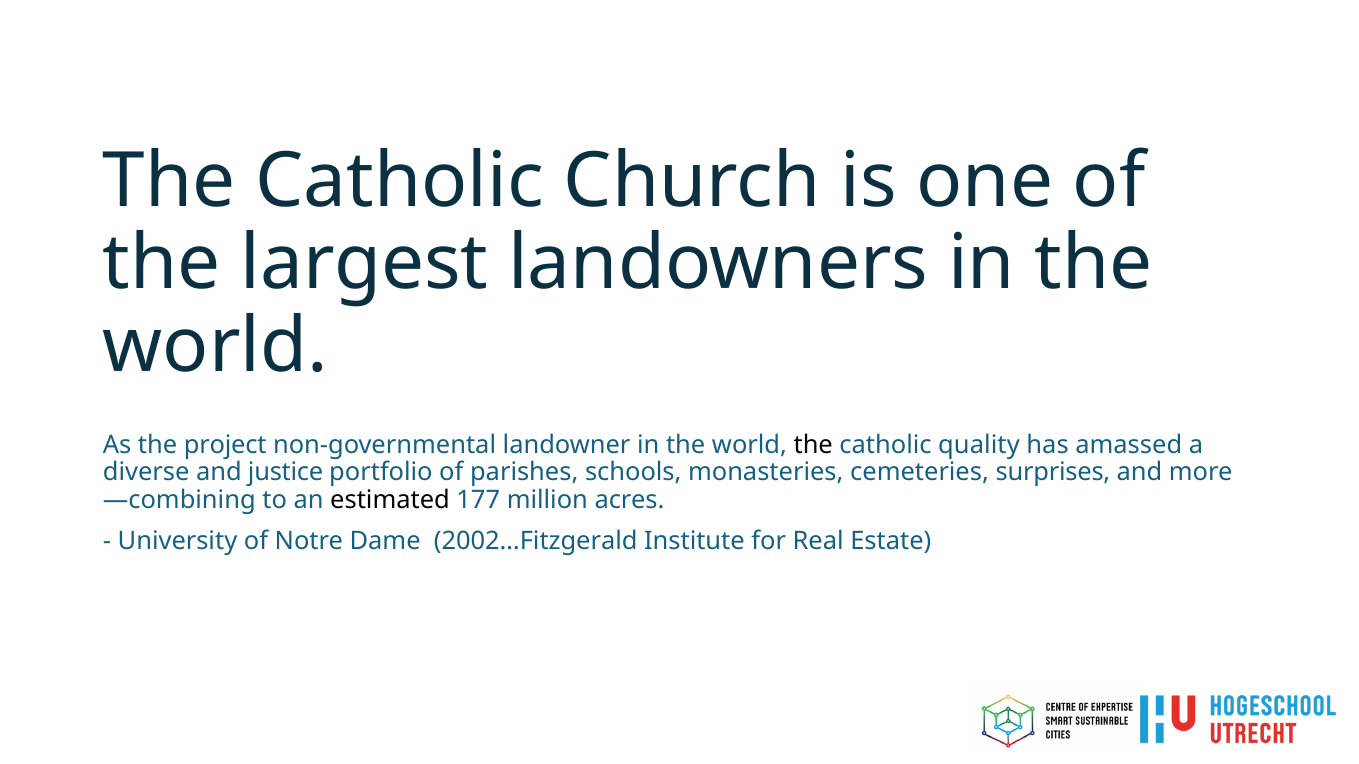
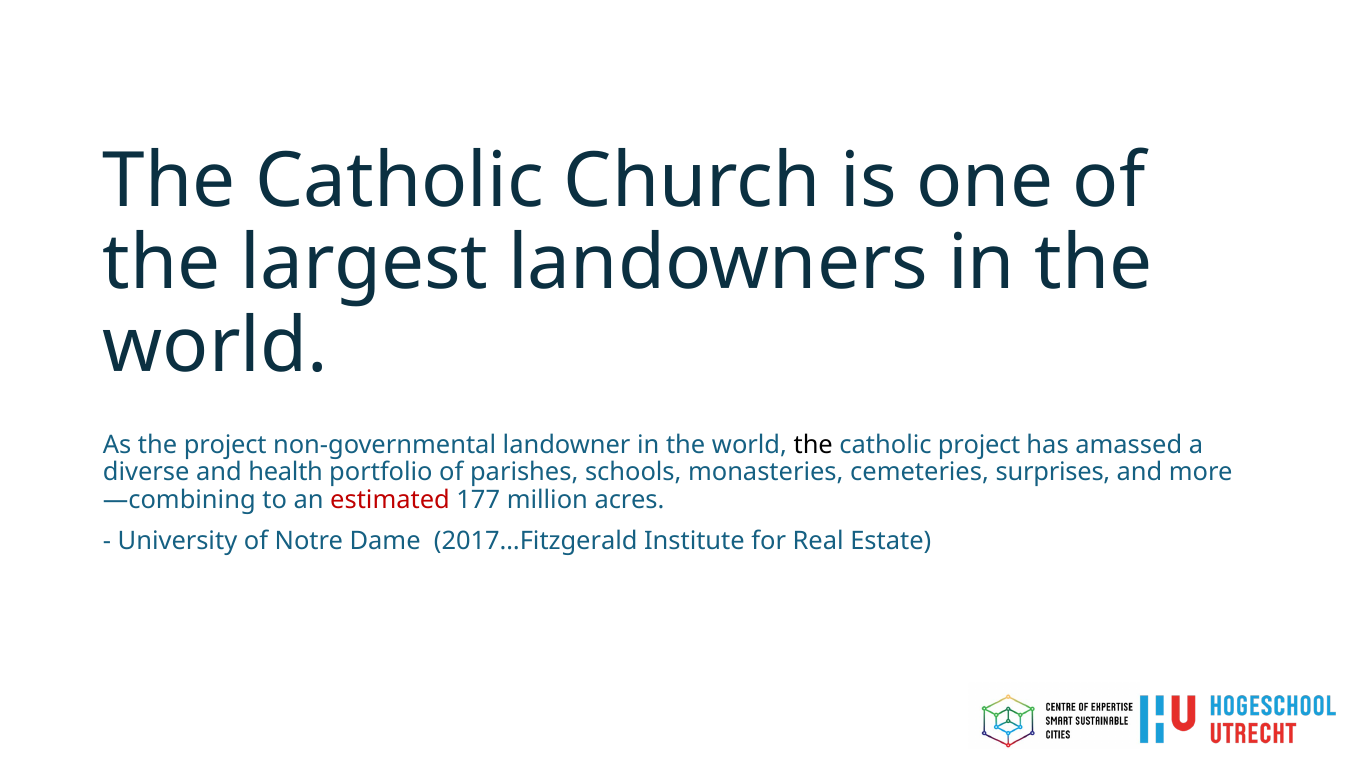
catholic quality: quality -> project
justice: justice -> health
estimated colour: black -> red
2002…Fitzgerald: 2002…Fitzgerald -> 2017…Fitzgerald
